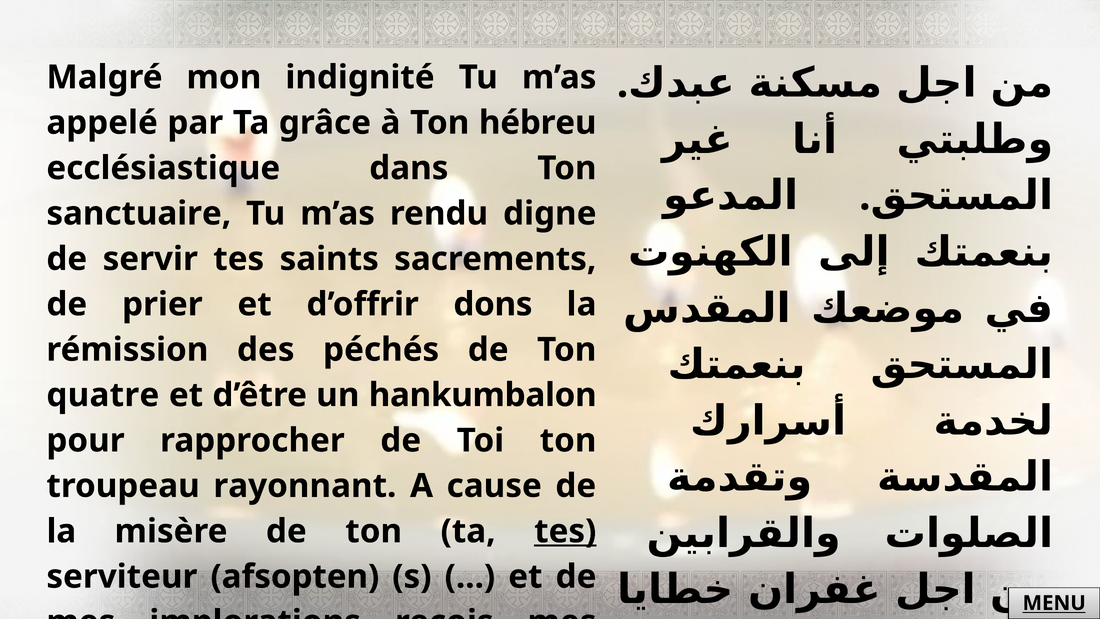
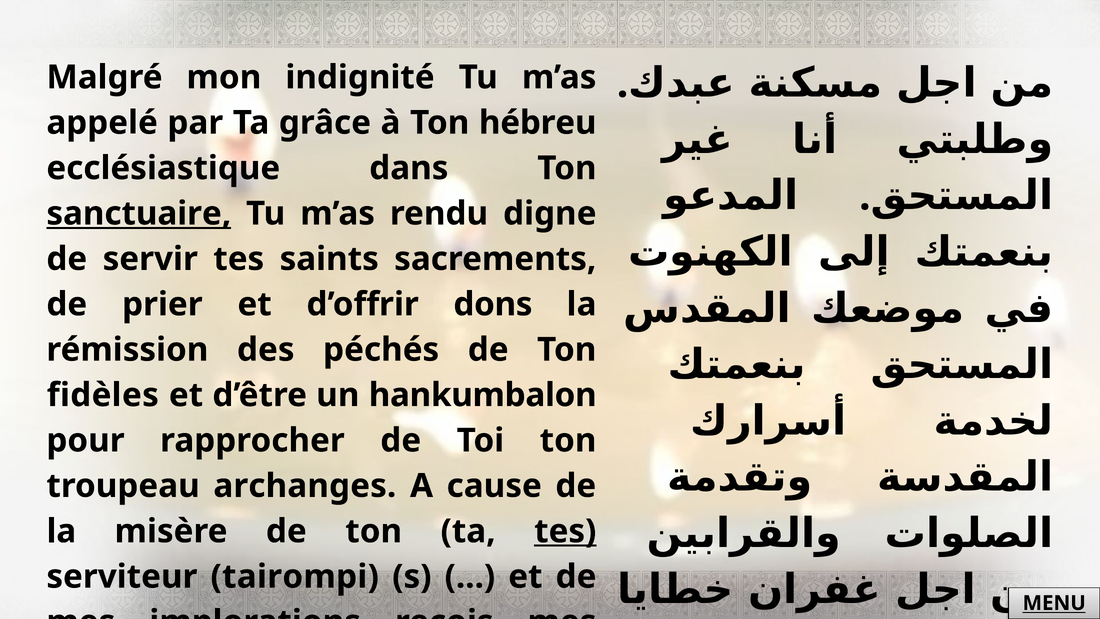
sanctuaire underline: none -> present
quatre: quatre -> fidèles
rayonnant: rayonnant -> archanges
afsopten: afsopten -> tairompi
